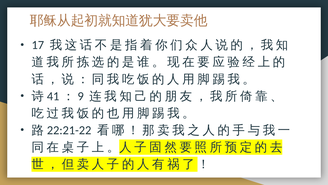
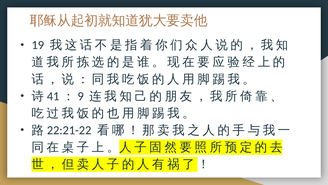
17: 17 -> 19
